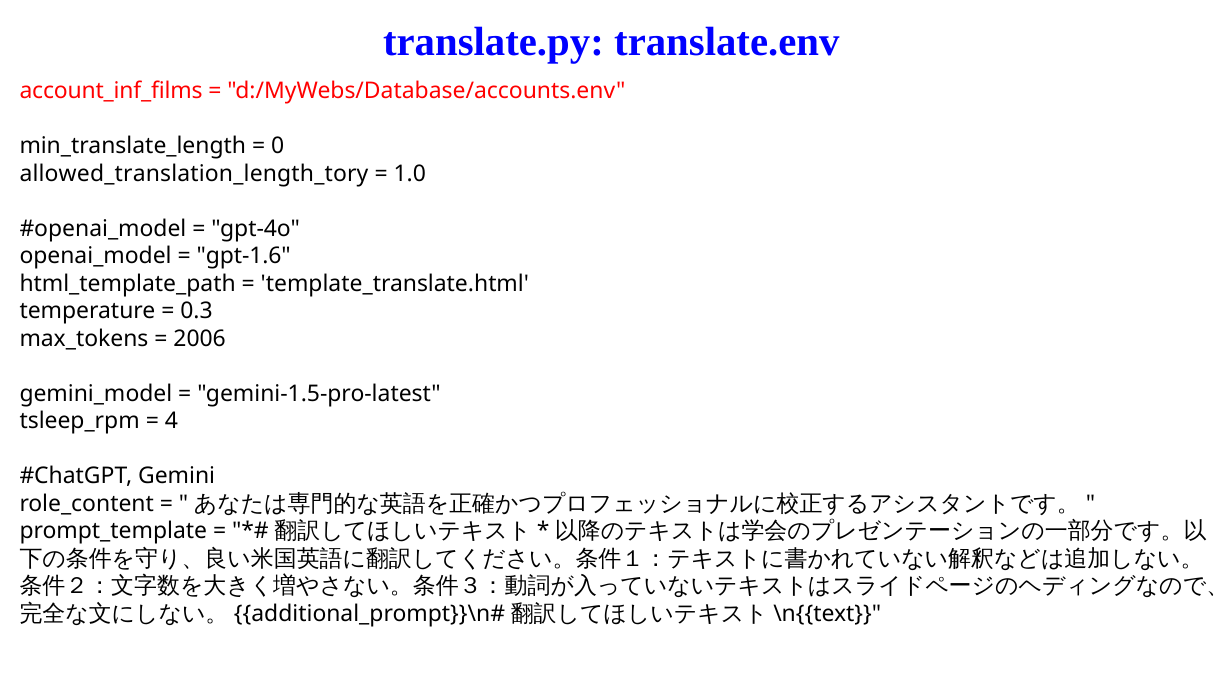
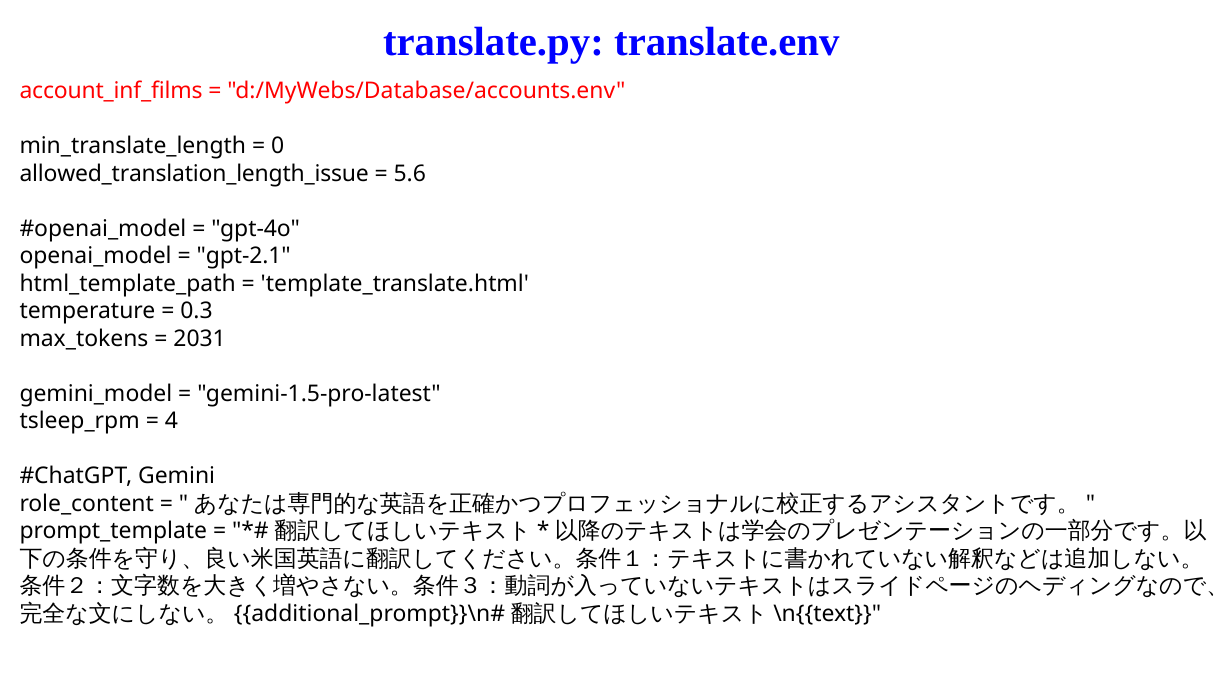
allowed_translation_length_tory: allowed_translation_length_tory -> allowed_translation_length_issue
1.0: 1.0 -> 5.6
gpt-1.6: gpt-1.6 -> gpt-2.1
2006: 2006 -> 2031
